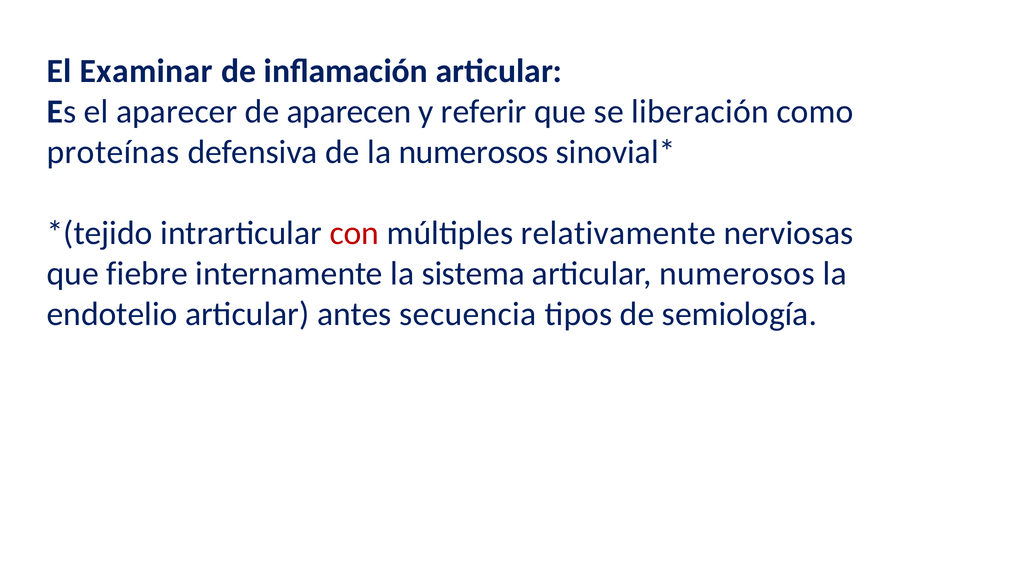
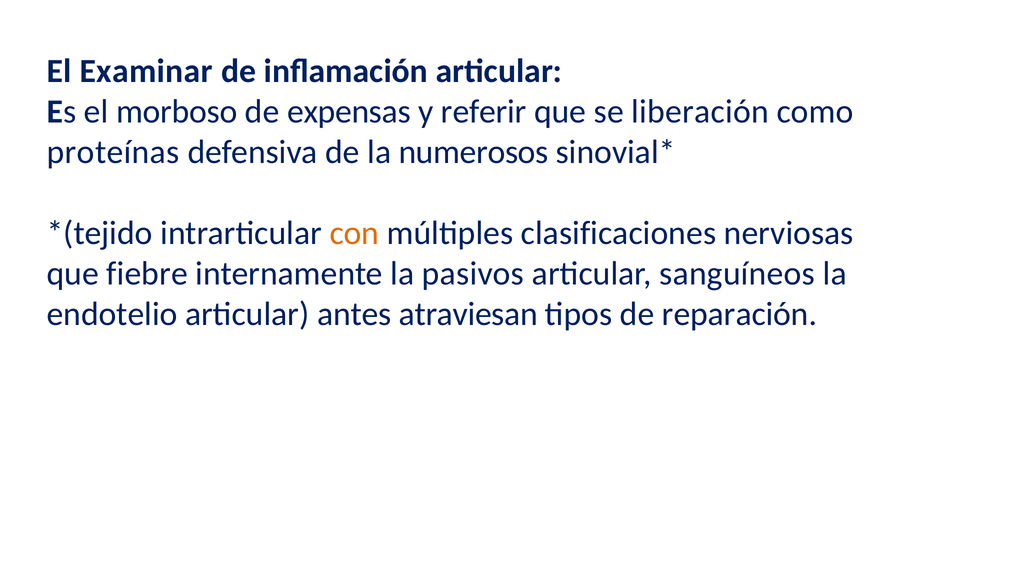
aparecer: aparecer -> morboso
aparecen: aparecen -> expensas
con colour: red -> orange
relativamente: relativamente -> clasificaciones
sistema: sistema -> pasivos
articular numerosos: numerosos -> sanguíneos
secuencia: secuencia -> atraviesan
semiología: semiología -> reparación
